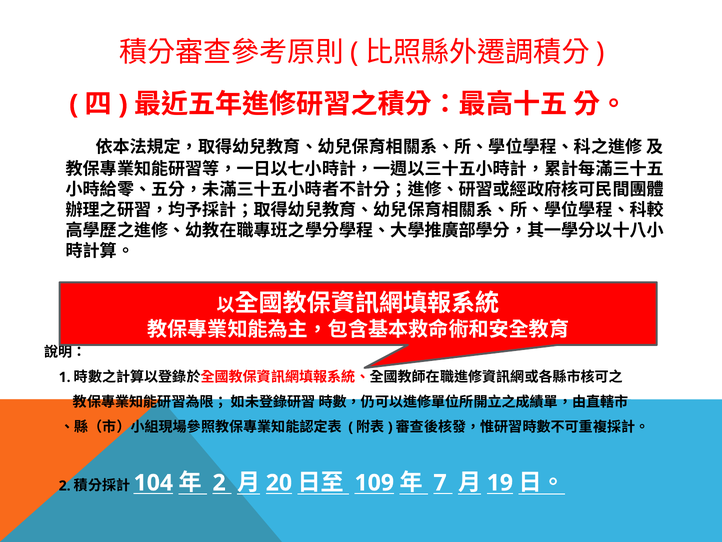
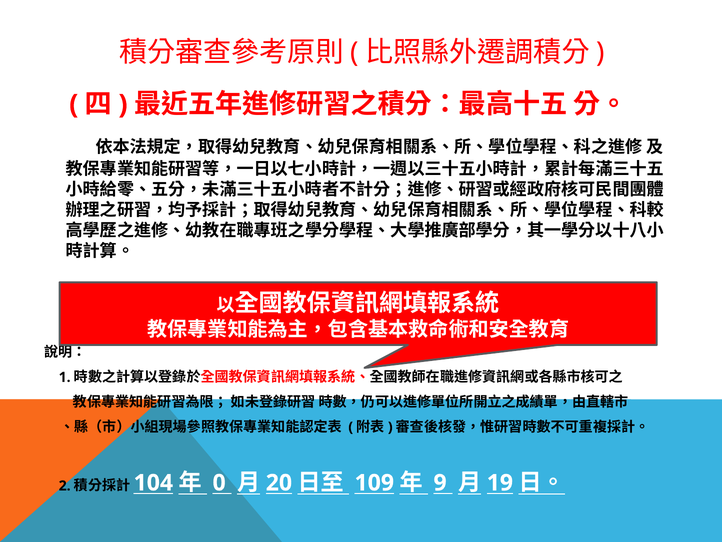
2 at (219, 482): 2 -> 0
7: 7 -> 9
